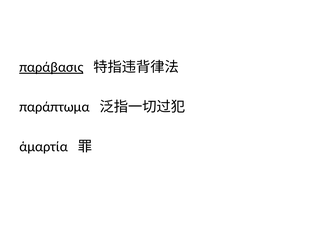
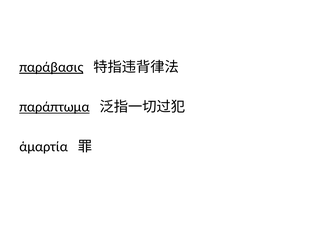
παράπτωμα underline: none -> present
